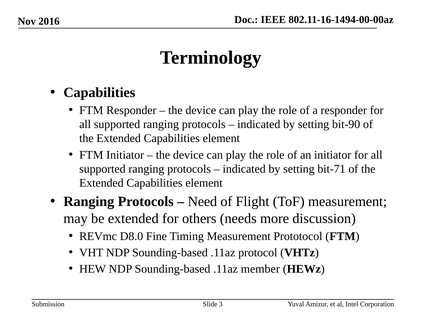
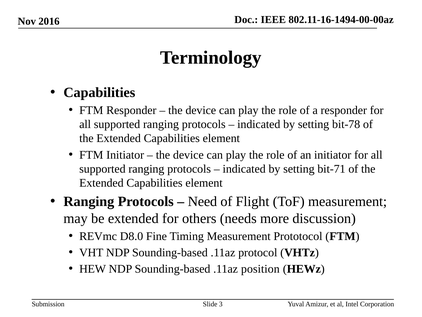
bit-90: bit-90 -> bit-78
member: member -> position
